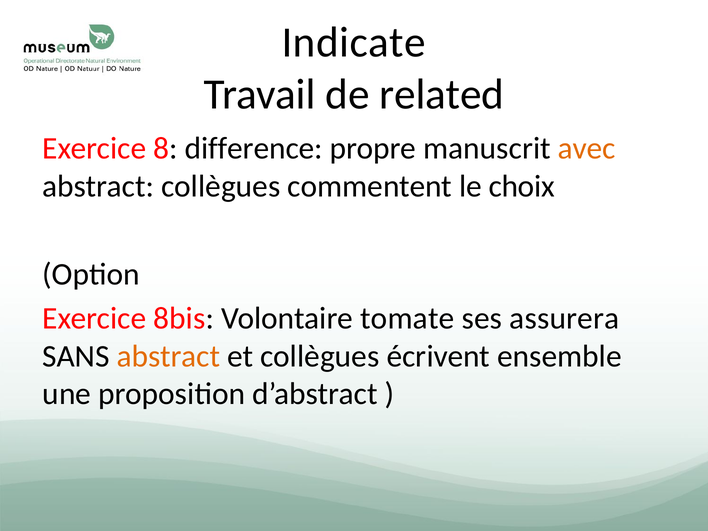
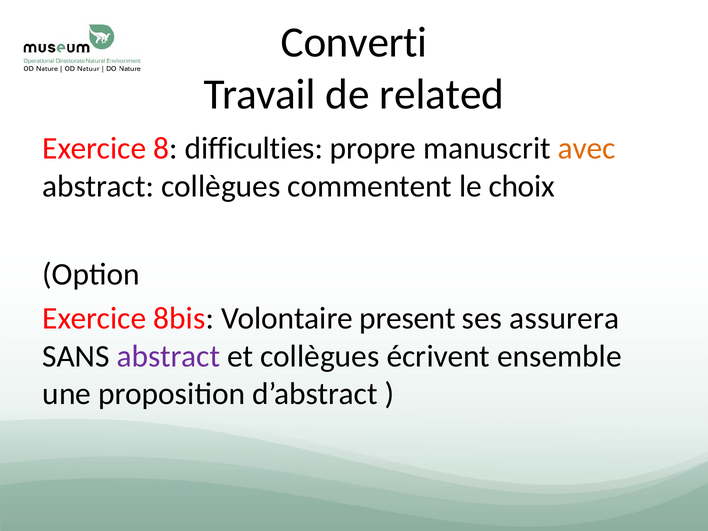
Indicate: Indicate -> Converti
difference: difference -> difficulties
tomate: tomate -> present
abstract at (168, 356) colour: orange -> purple
